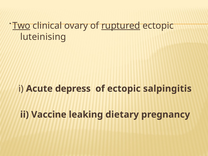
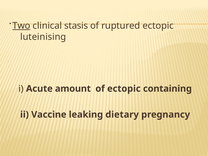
ovary: ovary -> stasis
ruptured underline: present -> none
depress: depress -> amount
salpingitis: salpingitis -> containing
